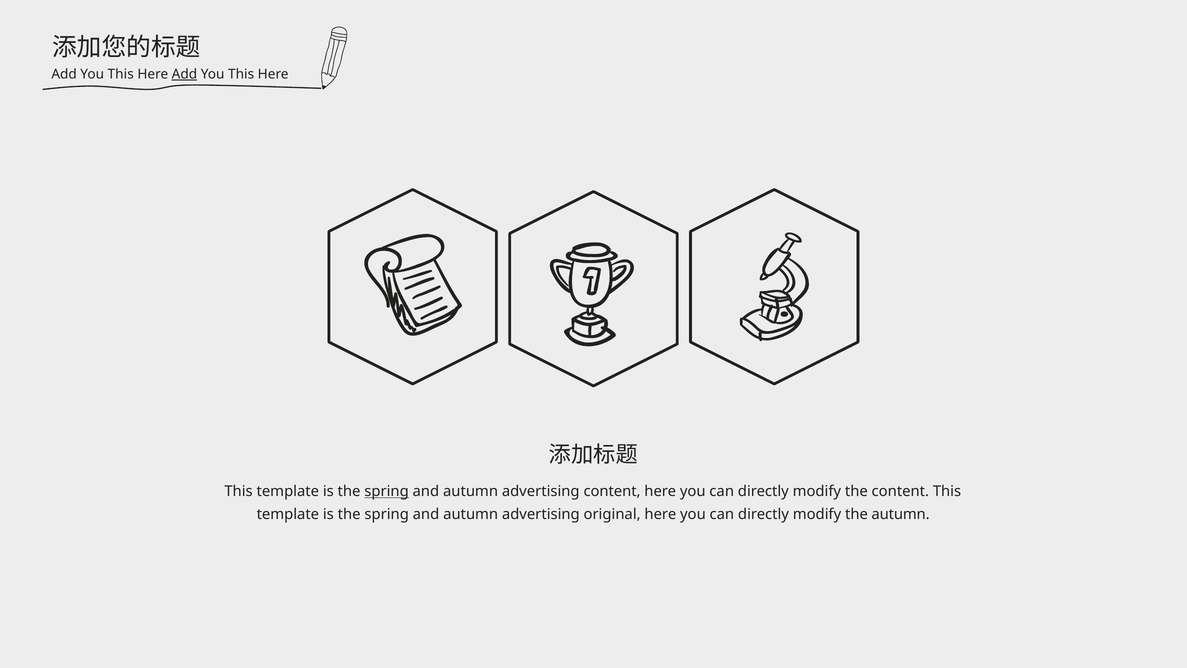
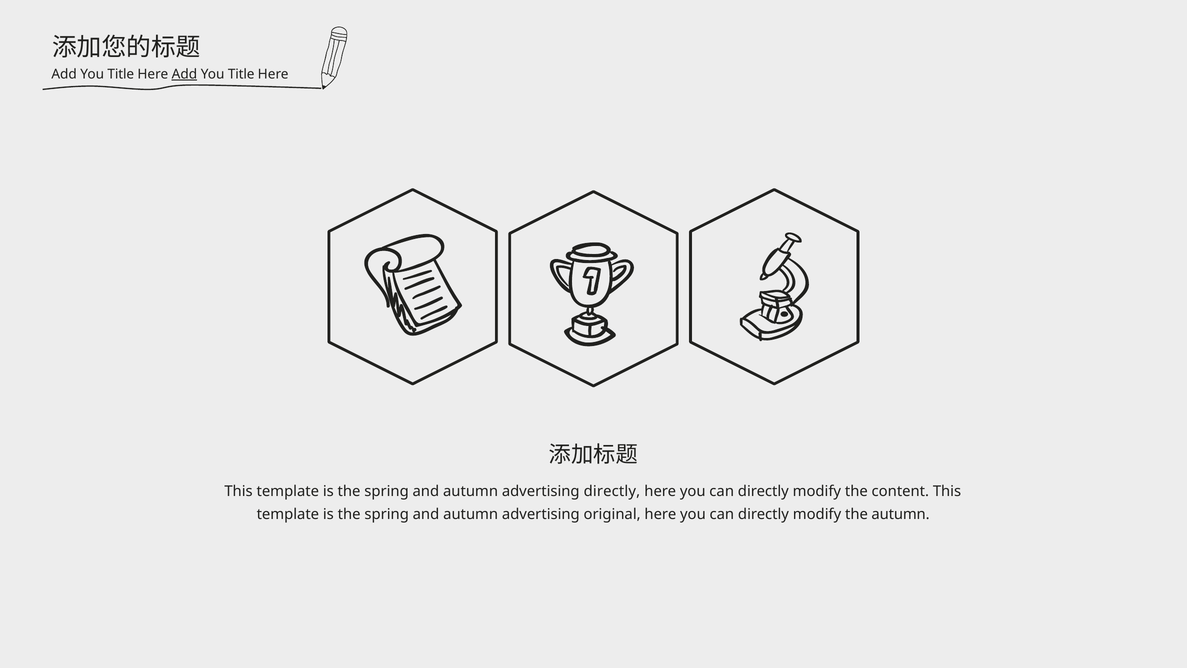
This at (121, 74): This -> Title
This at (241, 74): This -> Title
spring at (387, 491) underline: present -> none
advertising content: content -> directly
